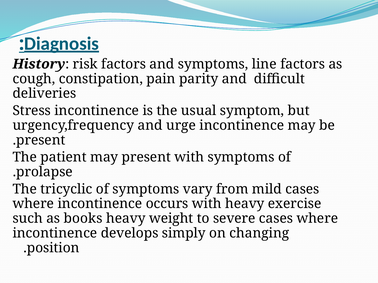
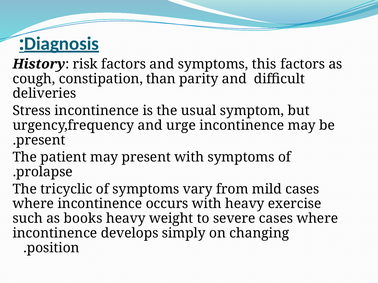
line: line -> this
pain: pain -> than
